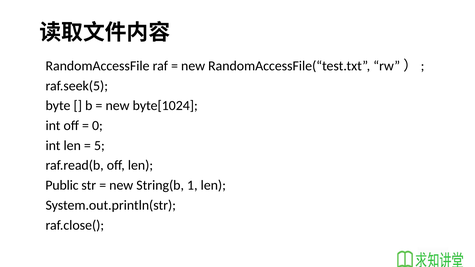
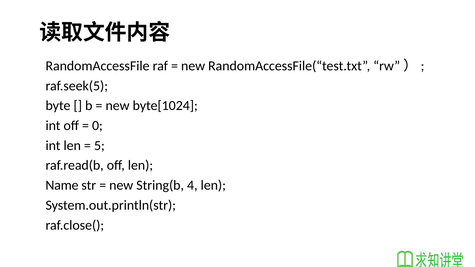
Public: Public -> Name
1: 1 -> 4
